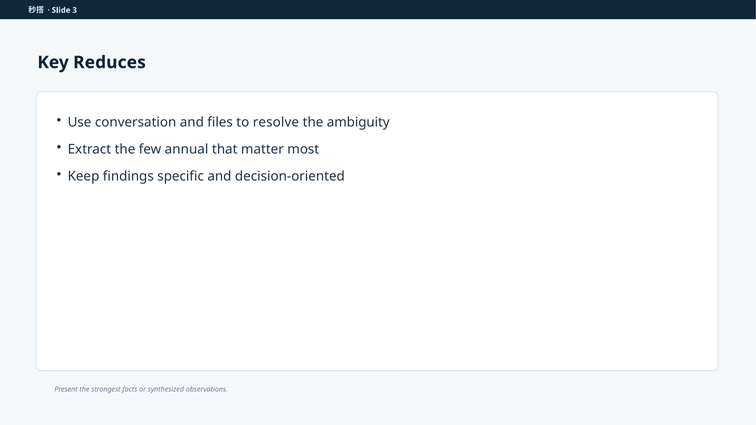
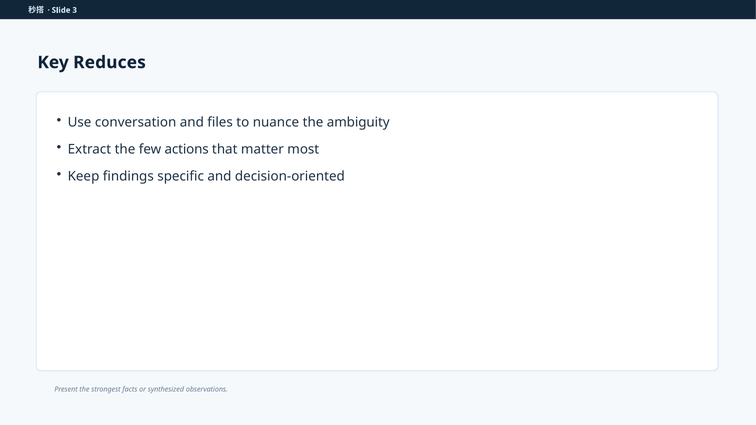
resolve: resolve -> nuance
annual: annual -> actions
